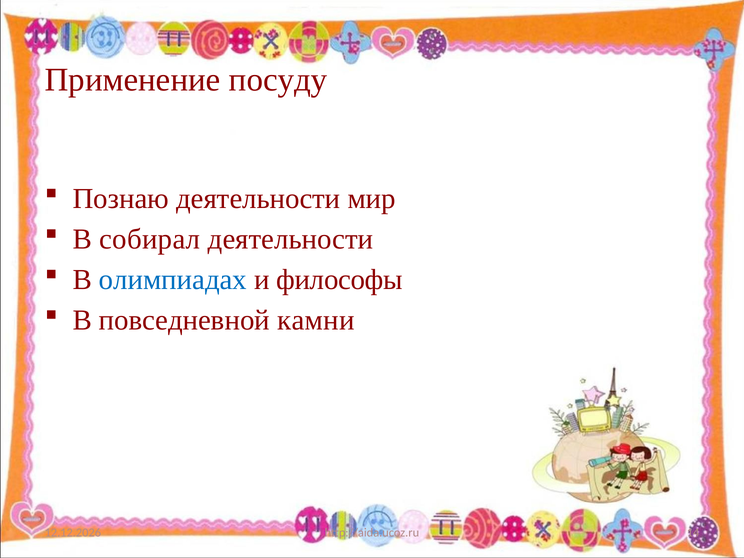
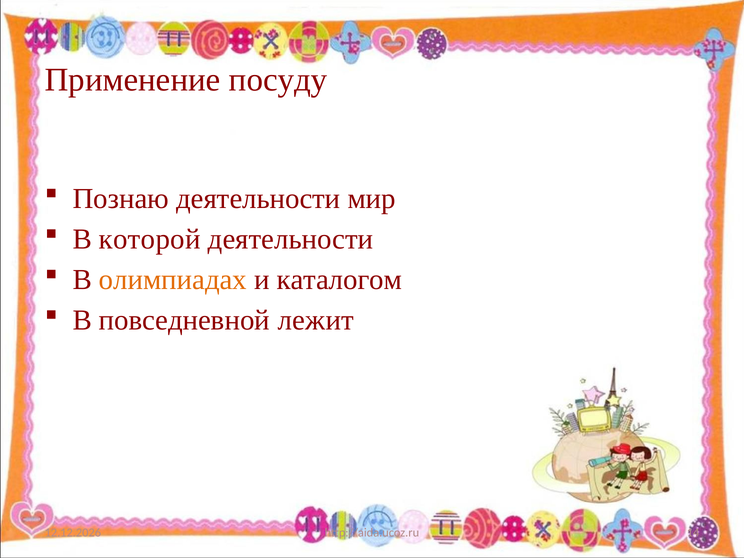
собирал: собирал -> которой
олимпиадах colour: blue -> orange
философы: философы -> каталогом
камни: камни -> лежит
